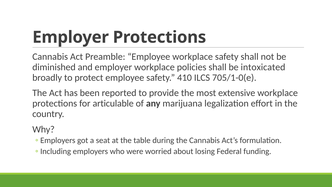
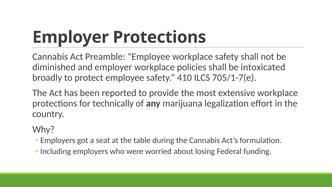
705/1-0(e: 705/1-0(e -> 705/1-7(e
articulable: articulable -> technically
